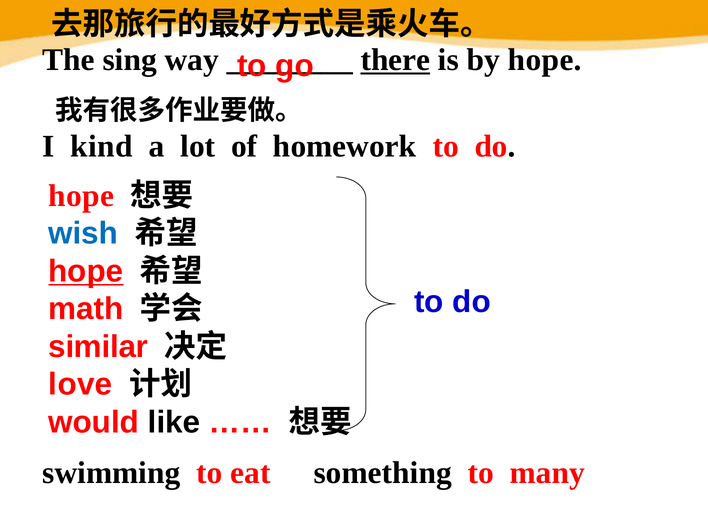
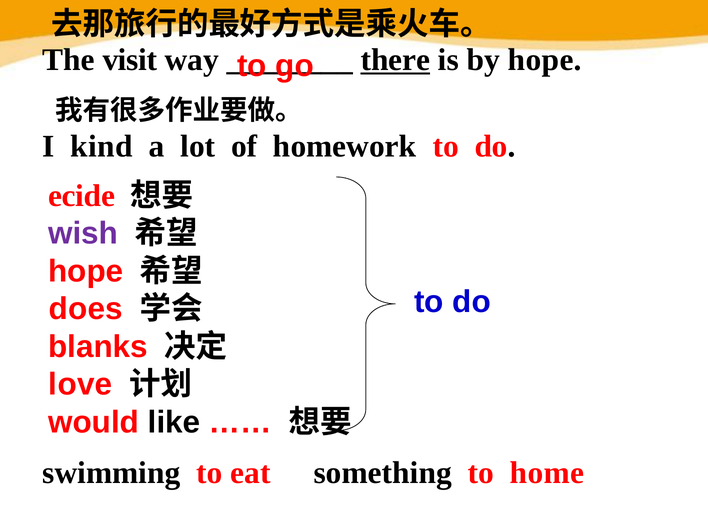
sing: sing -> visit
hope at (81, 196): hope -> ecide
wish colour: blue -> purple
hope at (86, 271) underline: present -> none
math: math -> does
similar: similar -> blanks
many: many -> home
